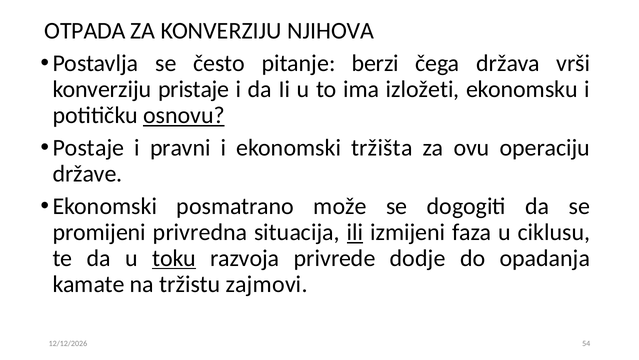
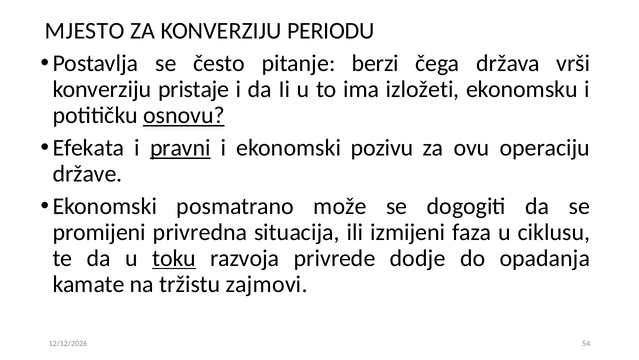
OTPADA: OTPADA -> MJESTO
NJIHOVA: NJIHOVA -> PERIODU
Postaje: Postaje -> Efekata
pravni underline: none -> present
tržišta: tržišta -> pozivu
ili underline: present -> none
